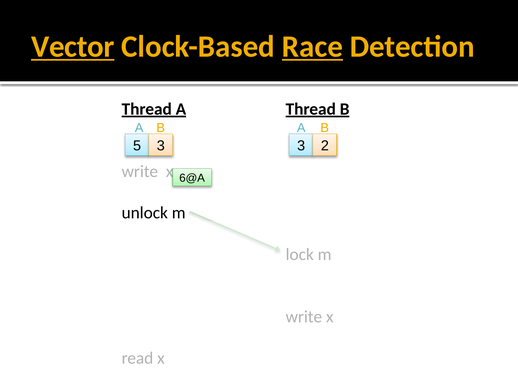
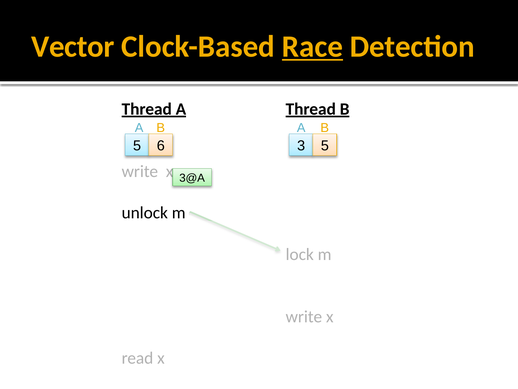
Vector underline: present -> none
5 3: 3 -> 6
3 2: 2 -> 5
6@A: 6@A -> 3@A
